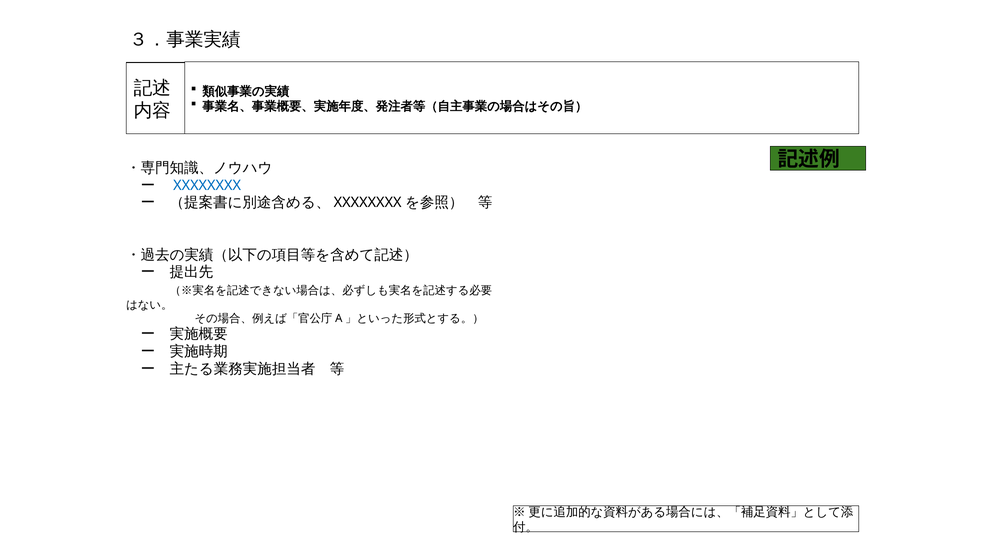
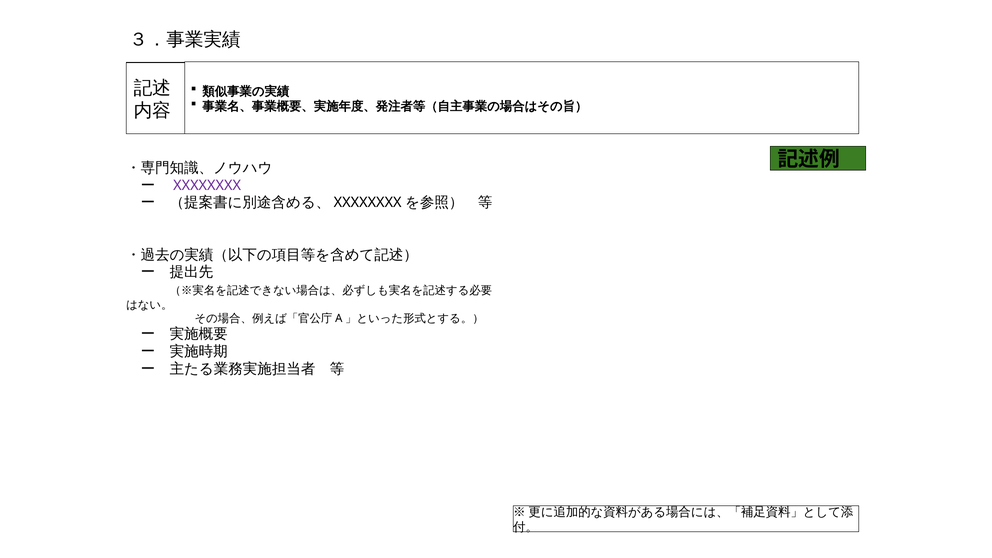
XXXXXXXX colour: blue -> purple
